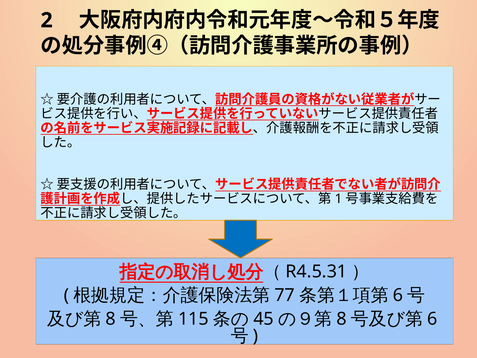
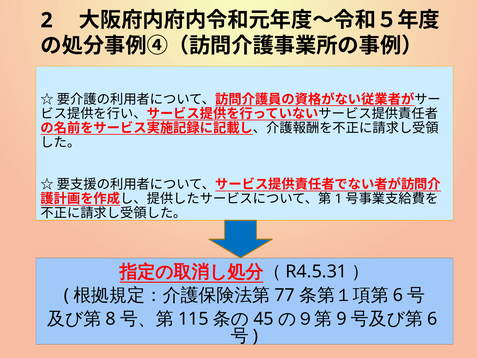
8 at (342, 319): 8 -> 9
